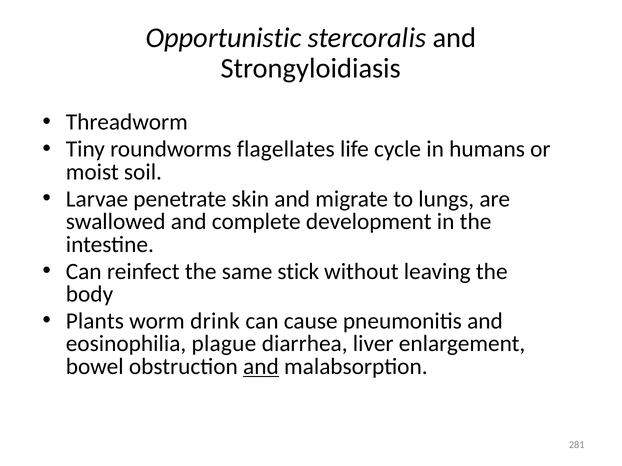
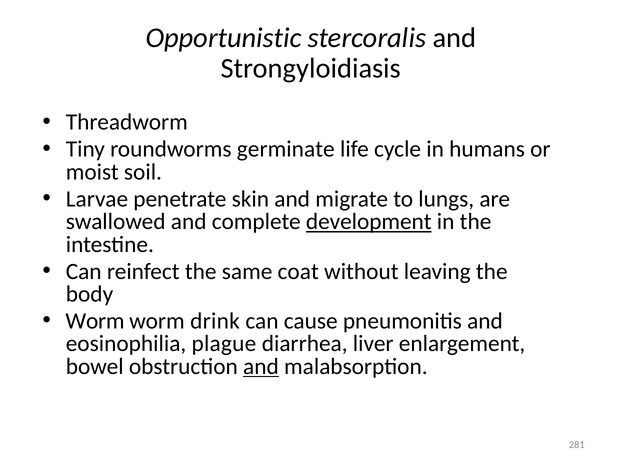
flagellates: flagellates -> germinate
development underline: none -> present
stick: stick -> coat
Plants at (95, 321): Plants -> Worm
